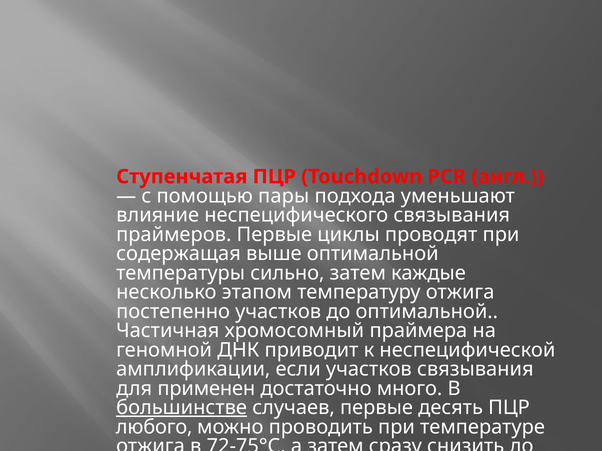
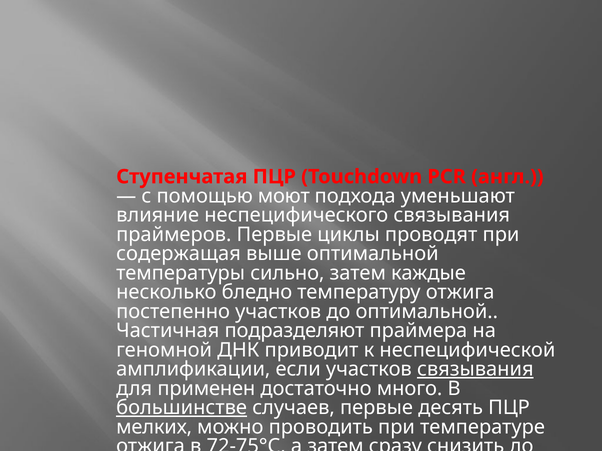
пары: пары -> моют
этапом: этапом -> бледно
хромосомный: хромосомный -> подразделяют
связывания at (475, 370) underline: none -> present
любого: любого -> мелких
